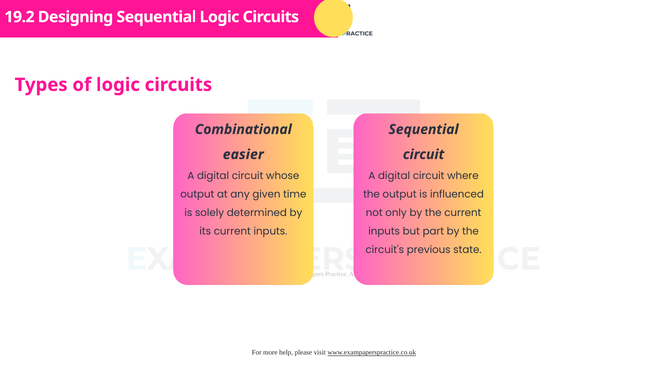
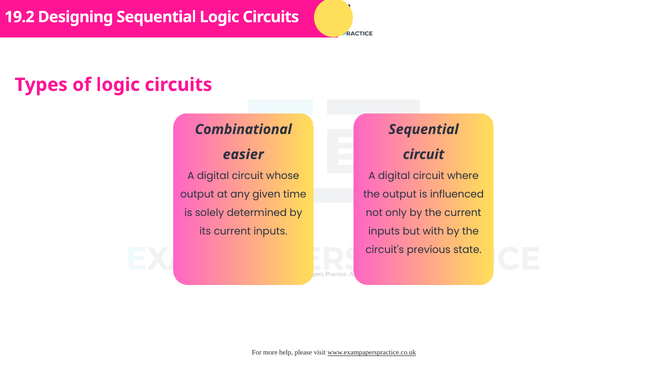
part: part -> with
